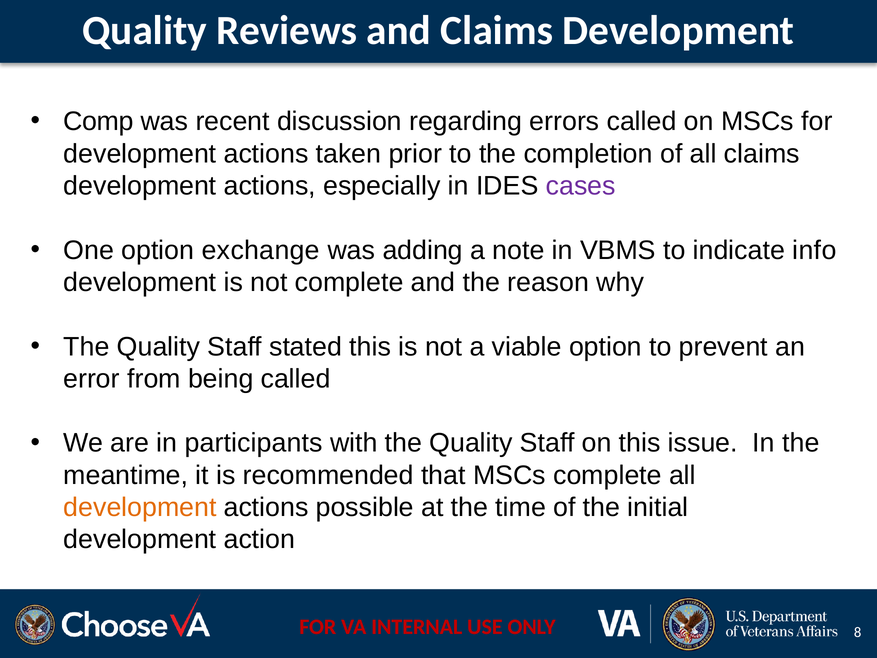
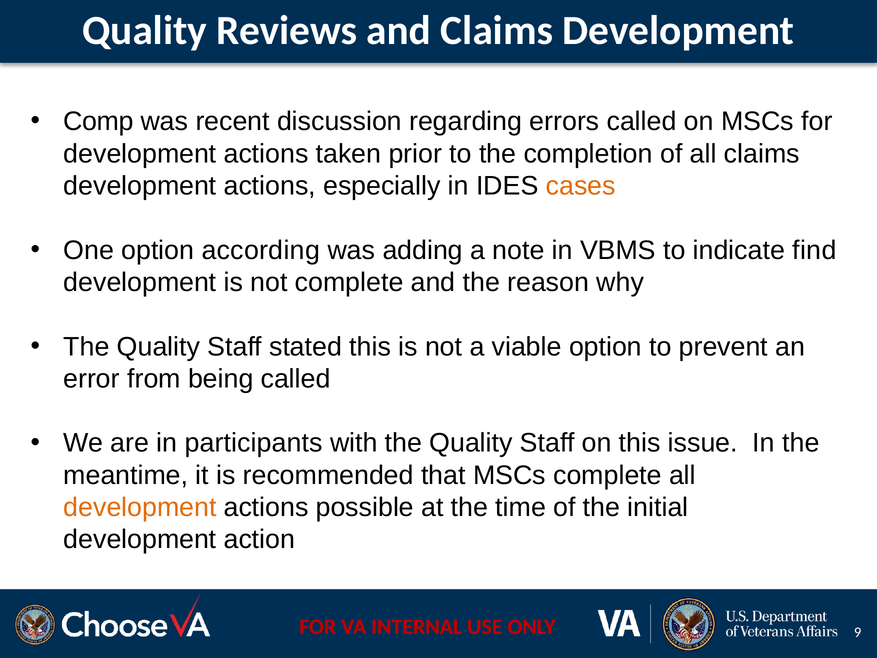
cases colour: purple -> orange
exchange: exchange -> according
info: info -> find
8: 8 -> 9
